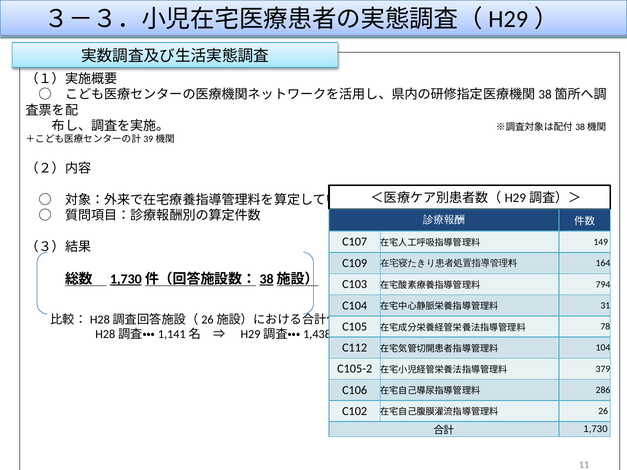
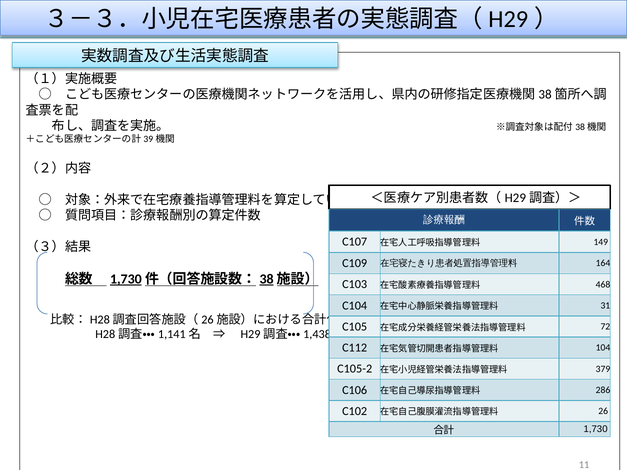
794: 794 -> 468
78: 78 -> 72
